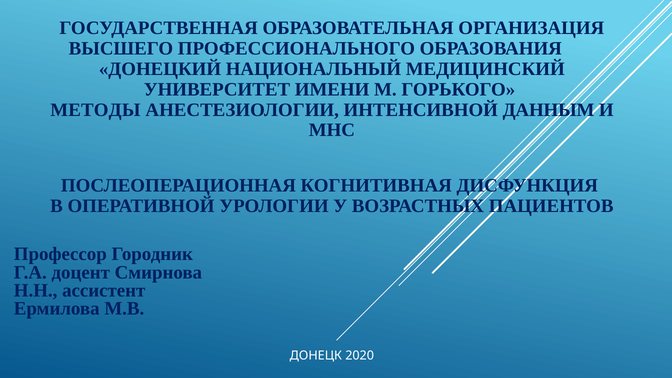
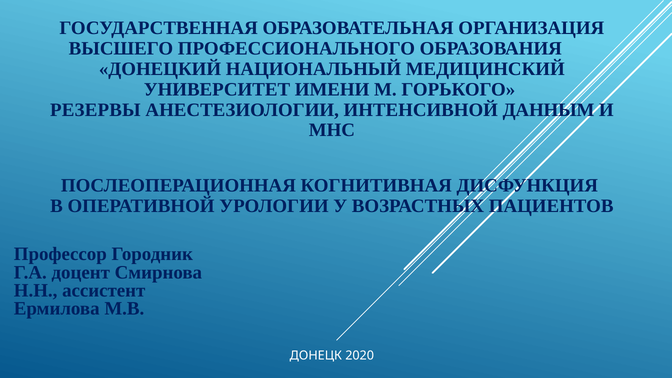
МЕТОДЫ: МЕТОДЫ -> РЕЗЕРВЫ
